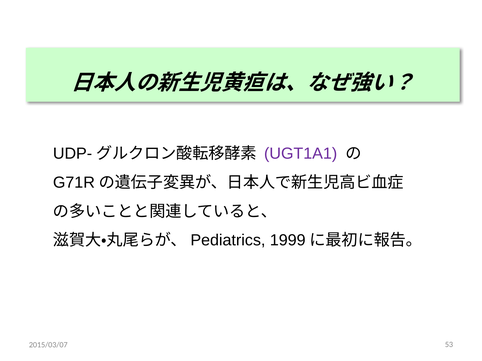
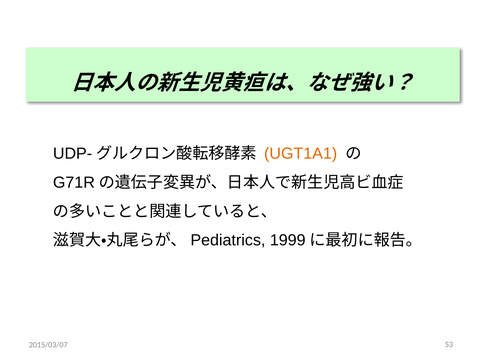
UGT1A1 colour: purple -> orange
